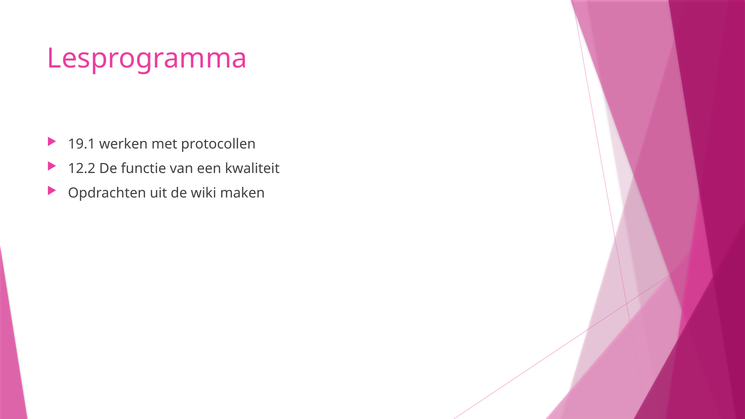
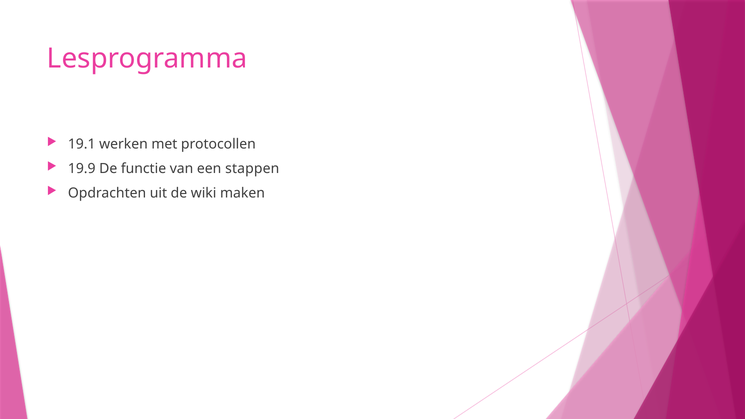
12.2: 12.2 -> 19.9
kwaliteit: kwaliteit -> stappen
